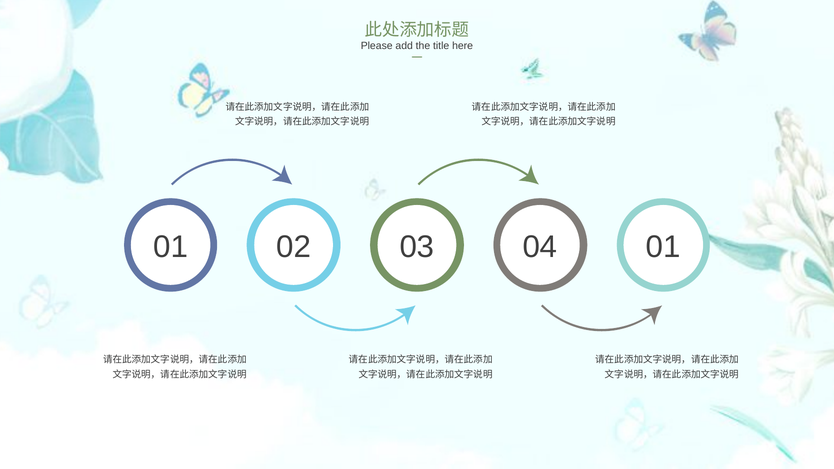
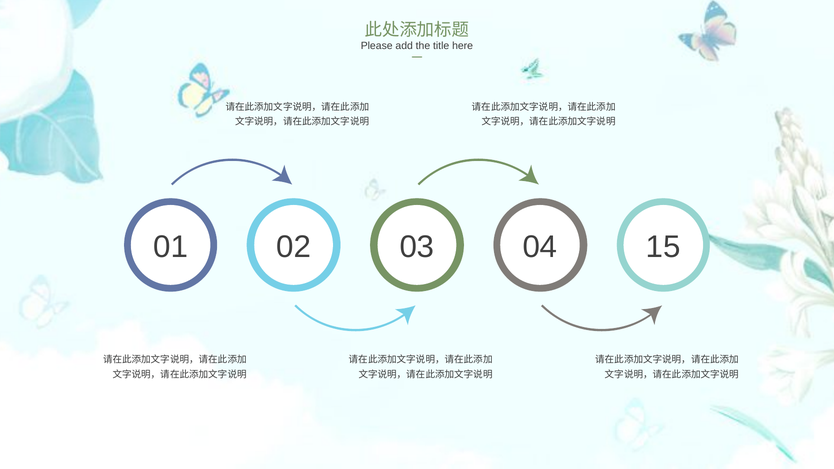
01 01: 01 -> 15
